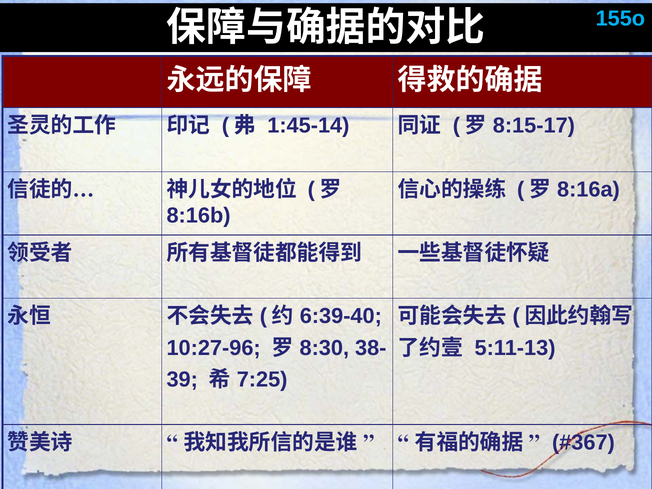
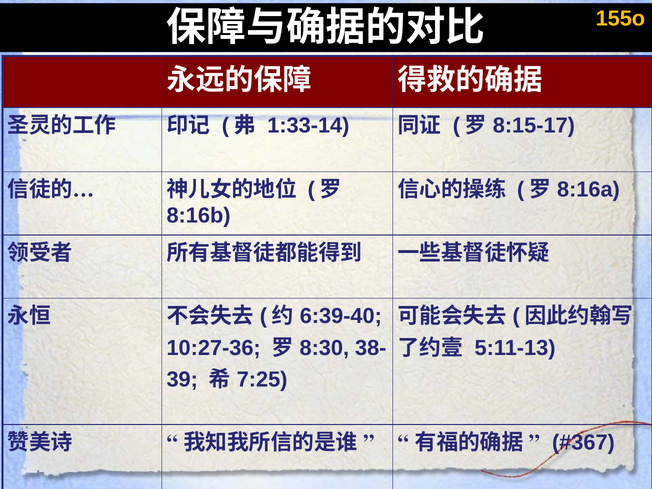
155o colour: light blue -> yellow
1:45-14: 1:45-14 -> 1:33-14
10:27-96: 10:27-96 -> 10:27-36
